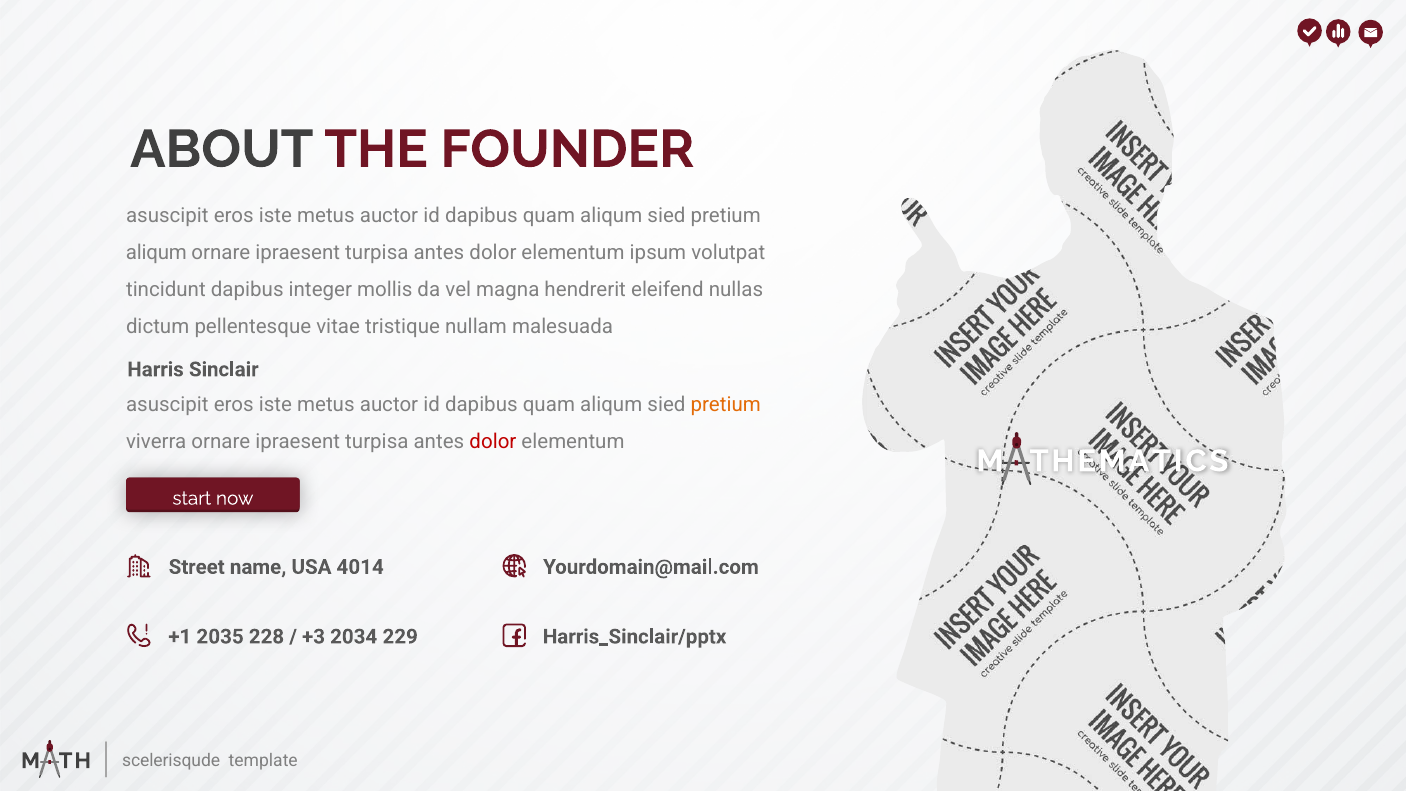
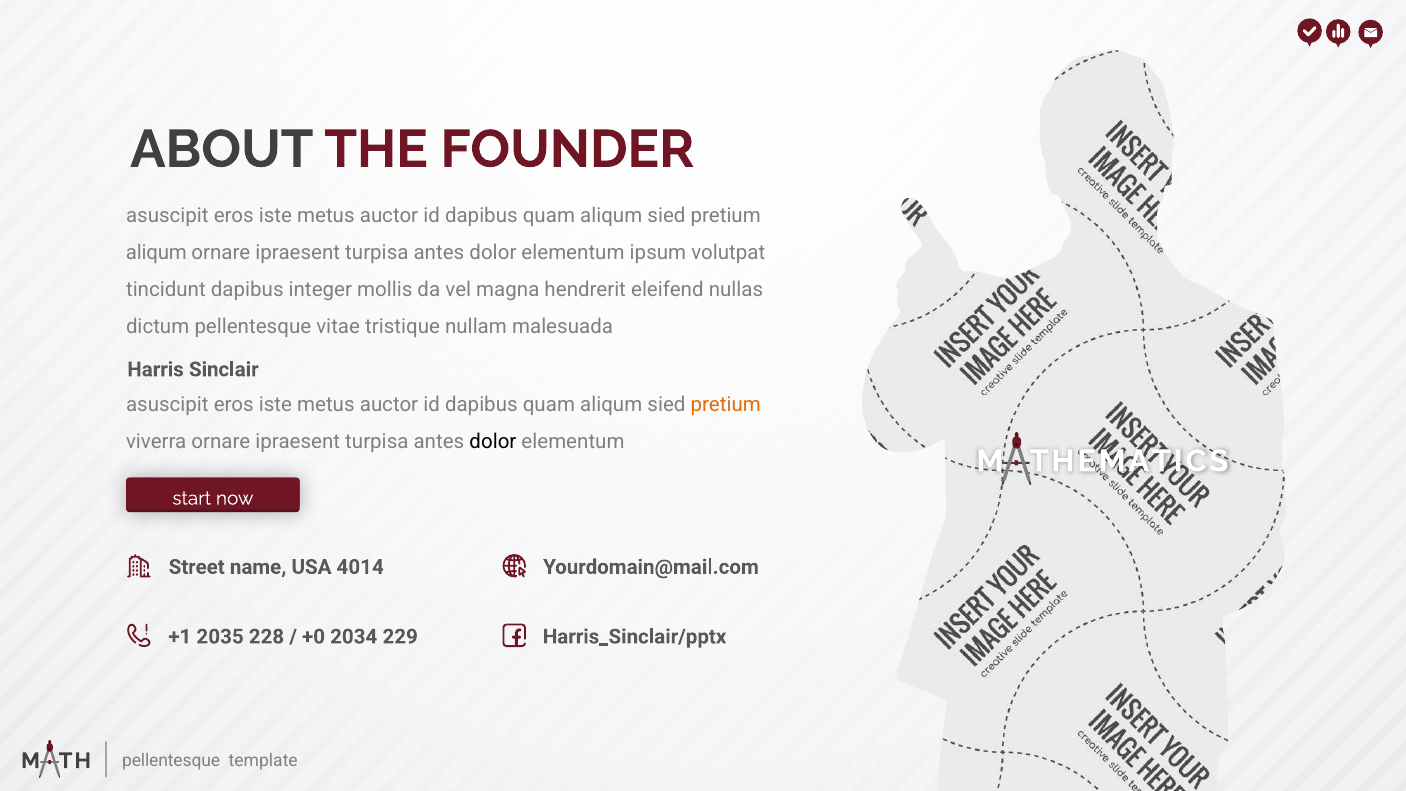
dolor at (493, 442) colour: red -> black
+3: +3 -> +0
scelerisqude at (171, 760): scelerisqude -> pellentesque
